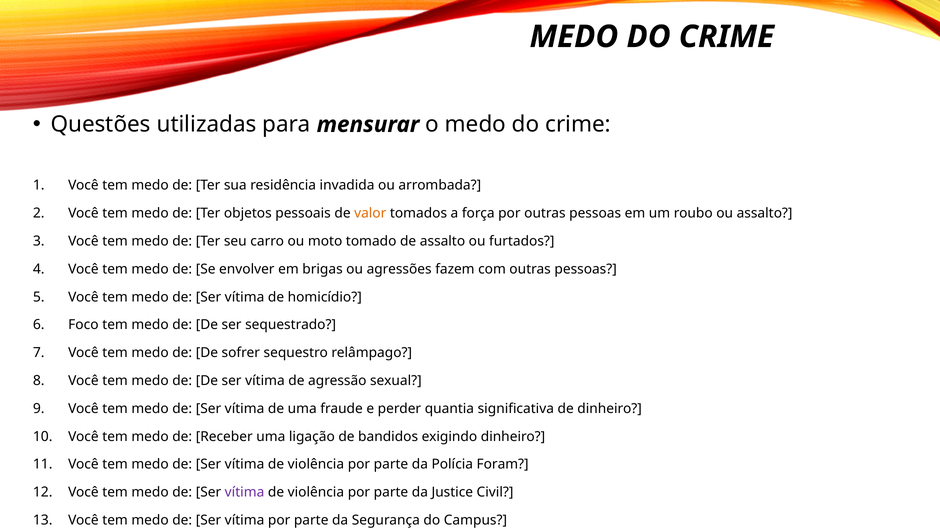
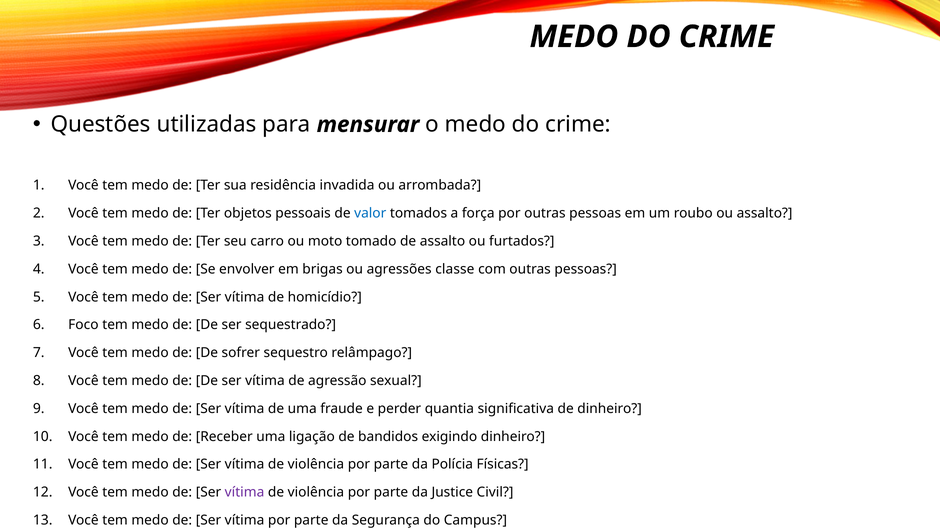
valor colour: orange -> blue
fazem: fazem -> classe
Foram: Foram -> Físicas
